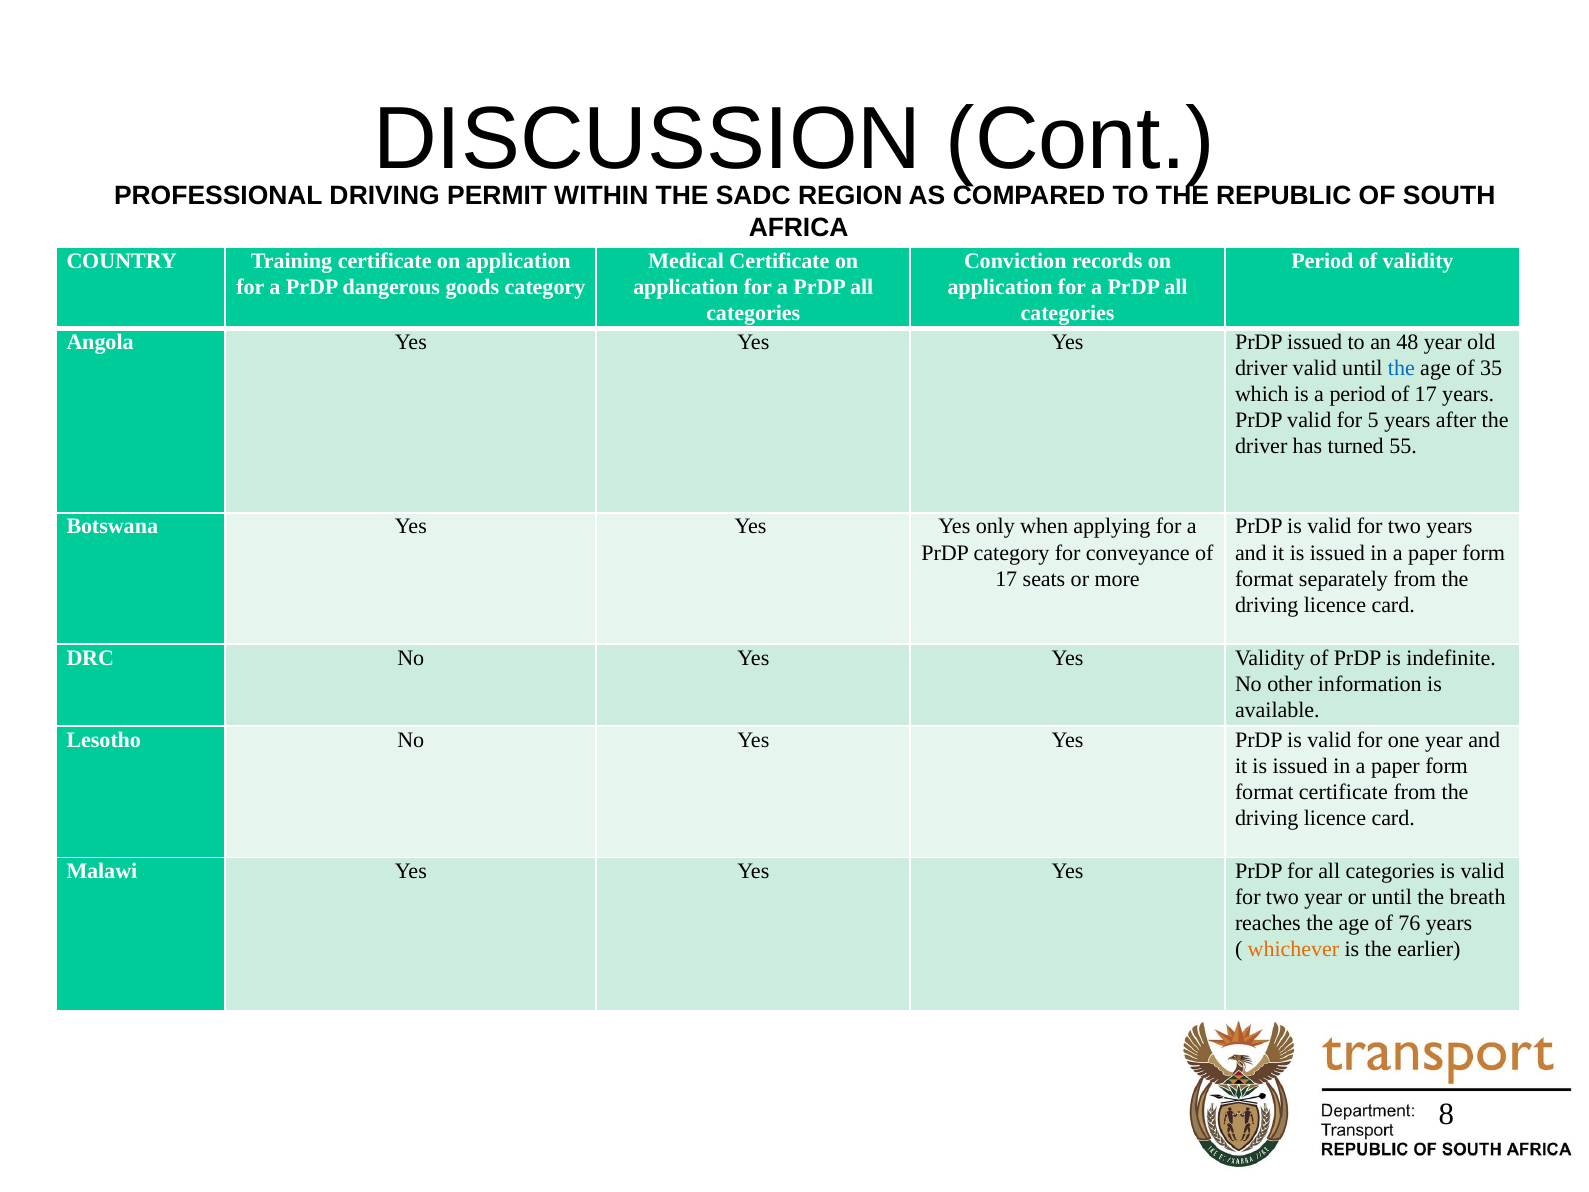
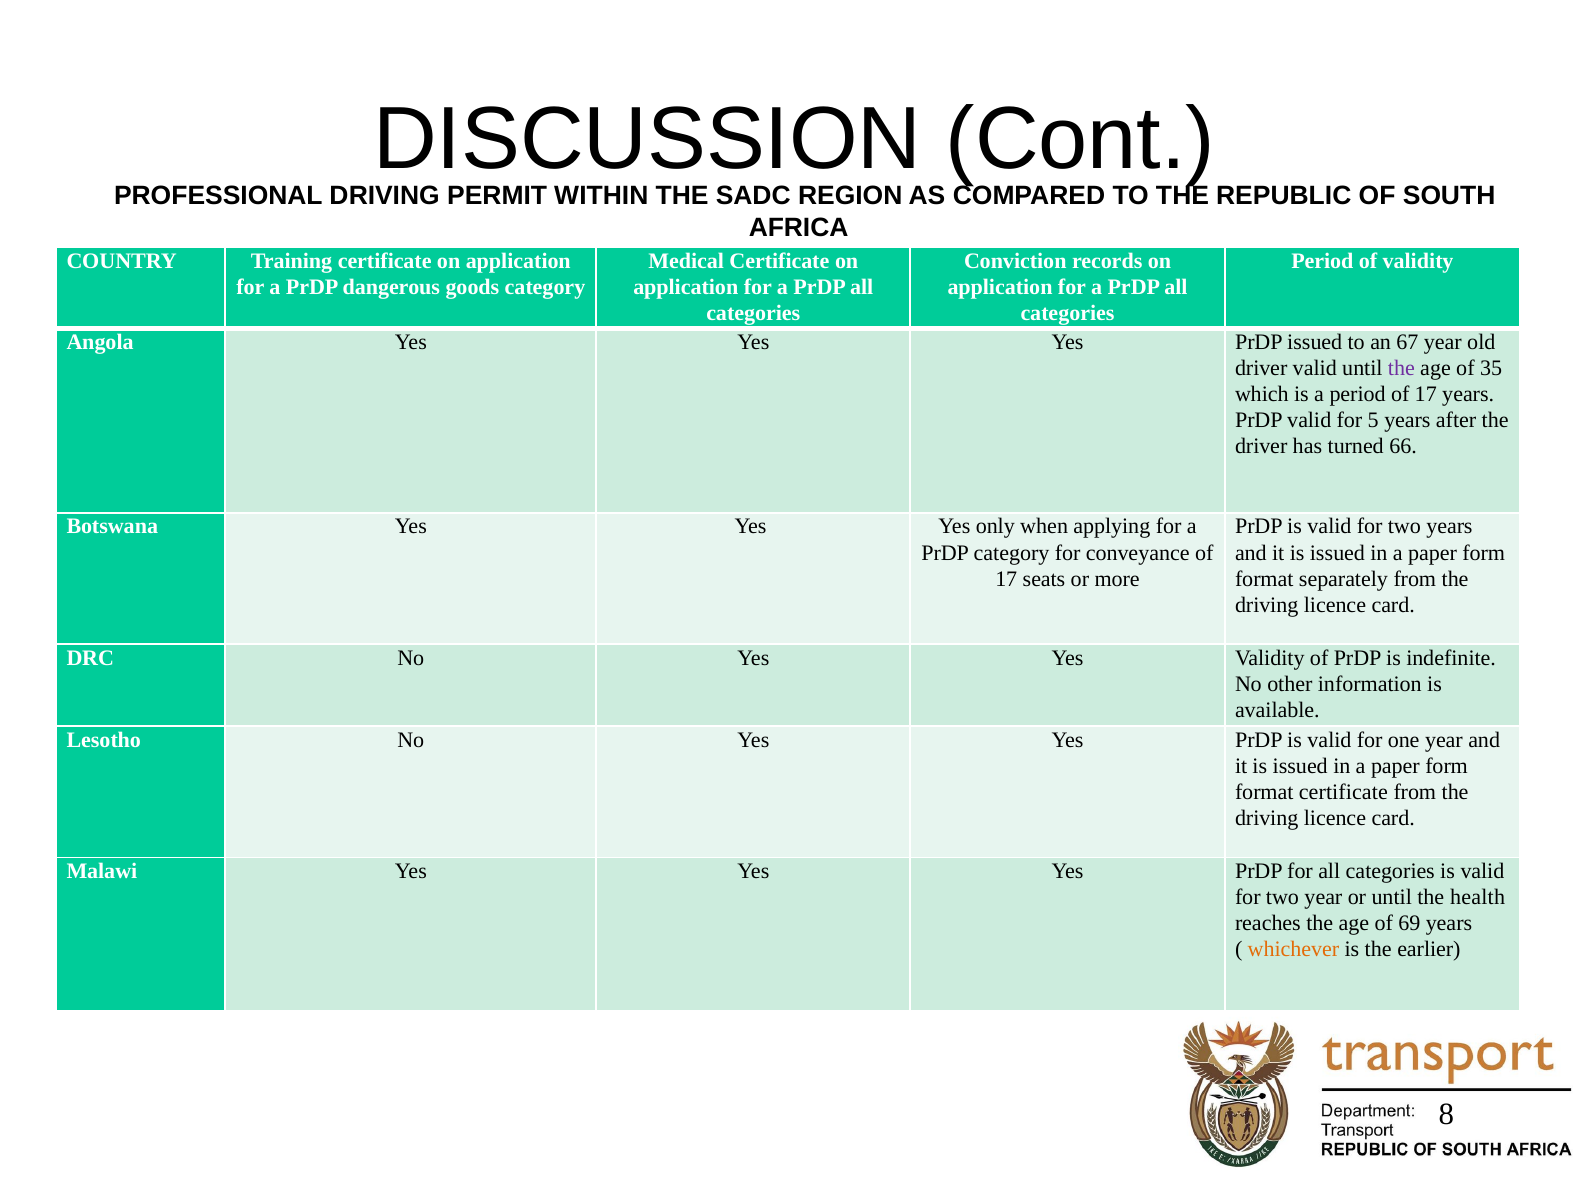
48: 48 -> 67
the at (1401, 369) colour: blue -> purple
55: 55 -> 66
breath: breath -> health
76: 76 -> 69
